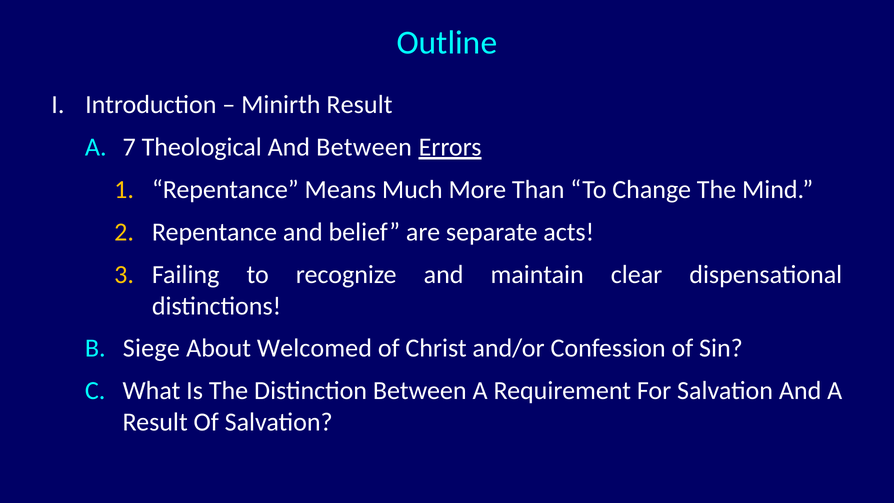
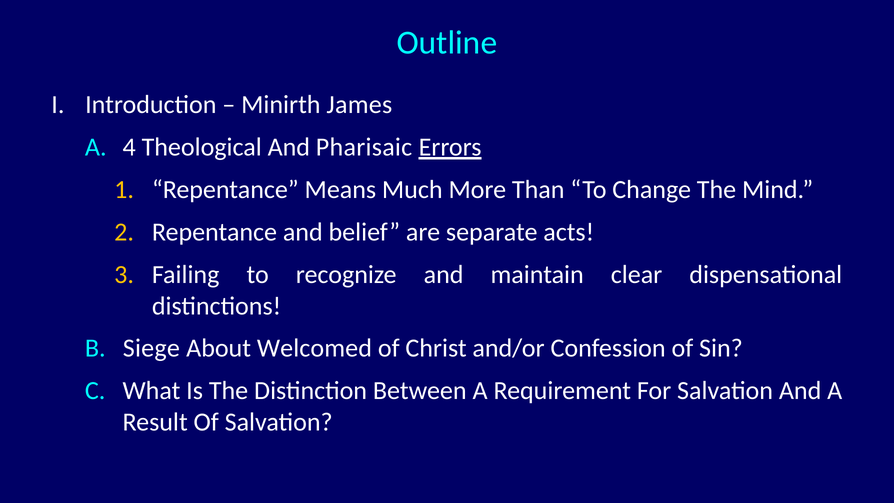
Minirth Result: Result -> James
7: 7 -> 4
And Between: Between -> Pharisaic
